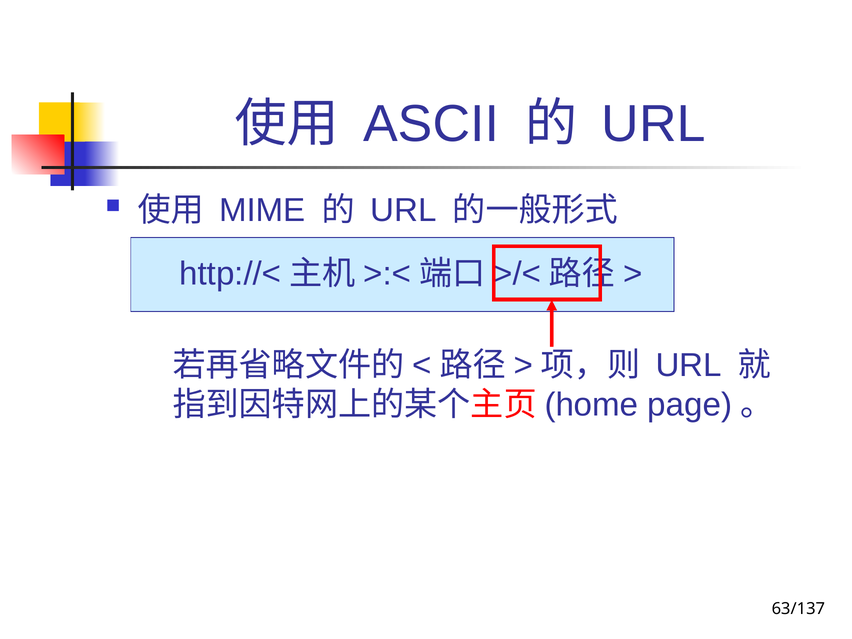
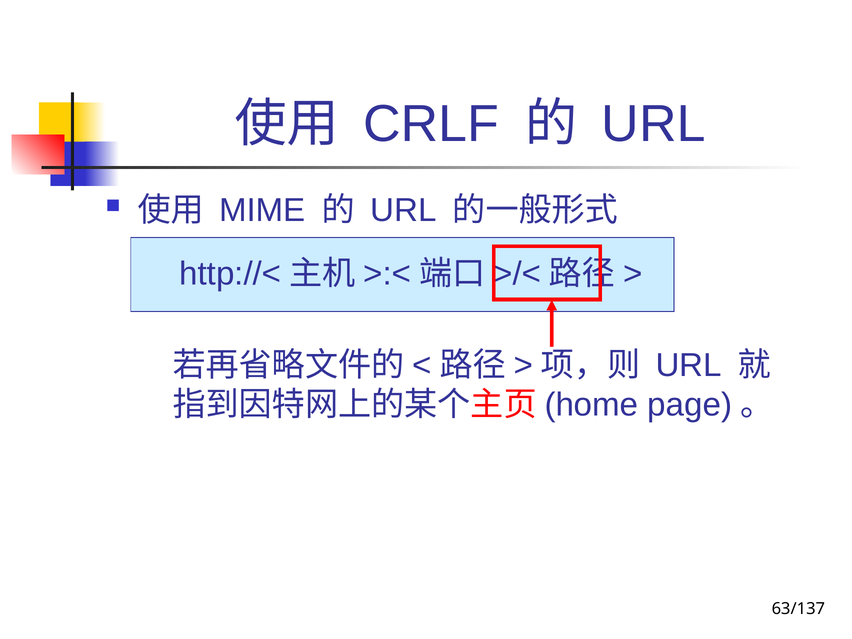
ASCII: ASCII -> CRLF
